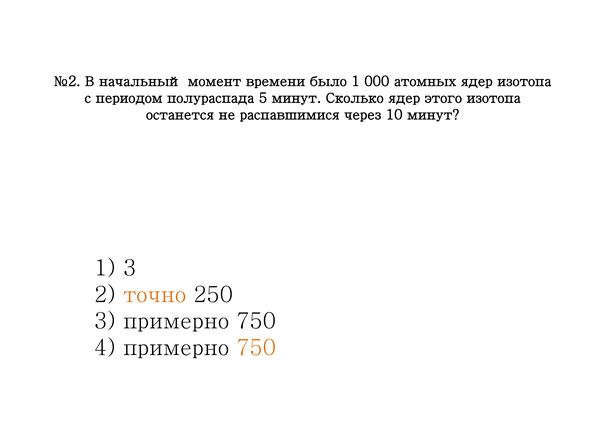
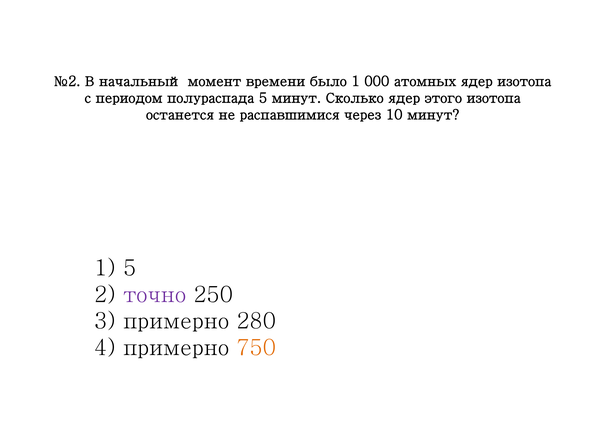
1 3: 3 -> 5
точно colour: orange -> purple
3 примерно 750: 750 -> 280
